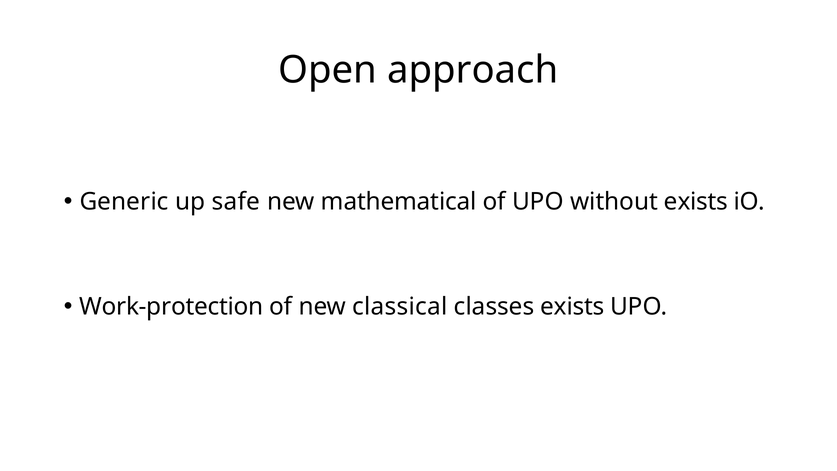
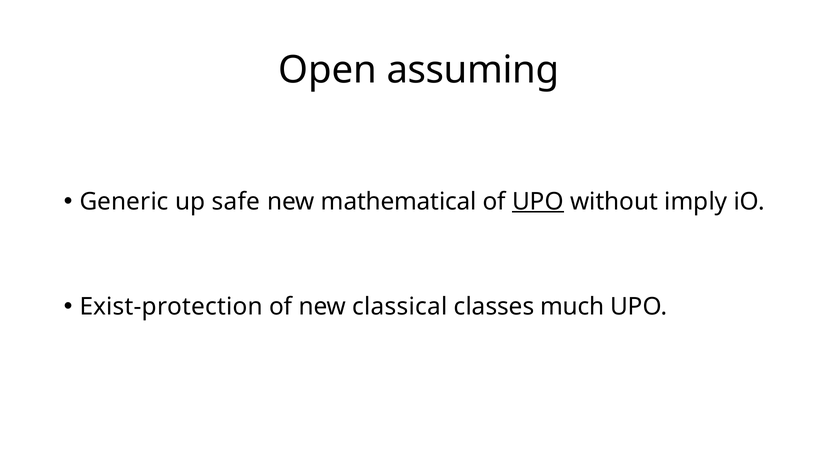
approach: approach -> assuming
UPO at (538, 201) underline: none -> present
without exists: exists -> imply
Work-protection: Work-protection -> Exist-protection
classes exists: exists -> much
